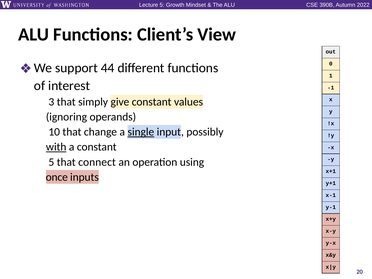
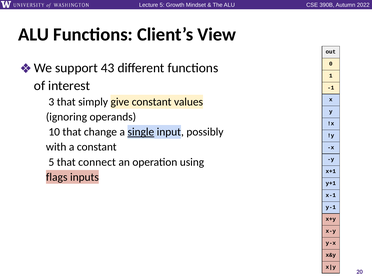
44: 44 -> 43
with underline: present -> none
once: once -> flags
